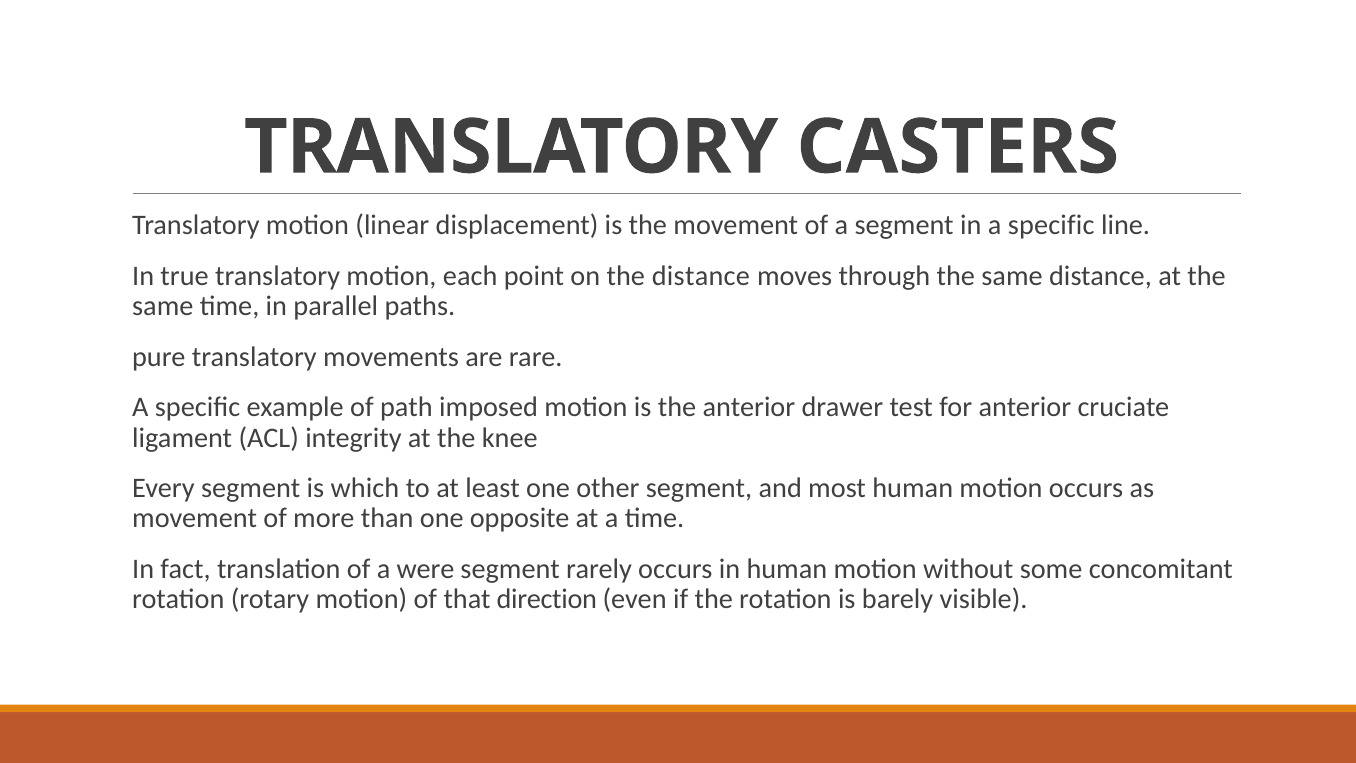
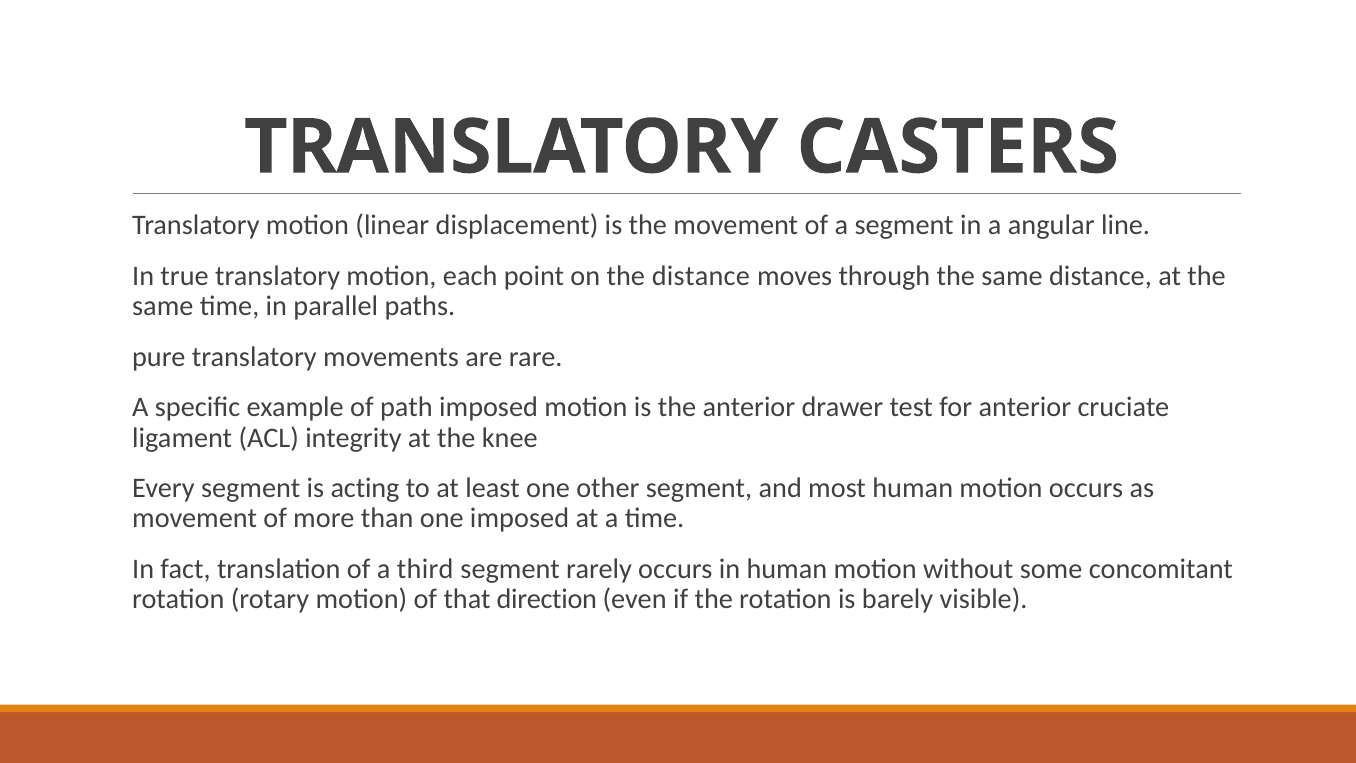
in a specific: specific -> angular
which: which -> acting
one opposite: opposite -> imposed
were: were -> third
